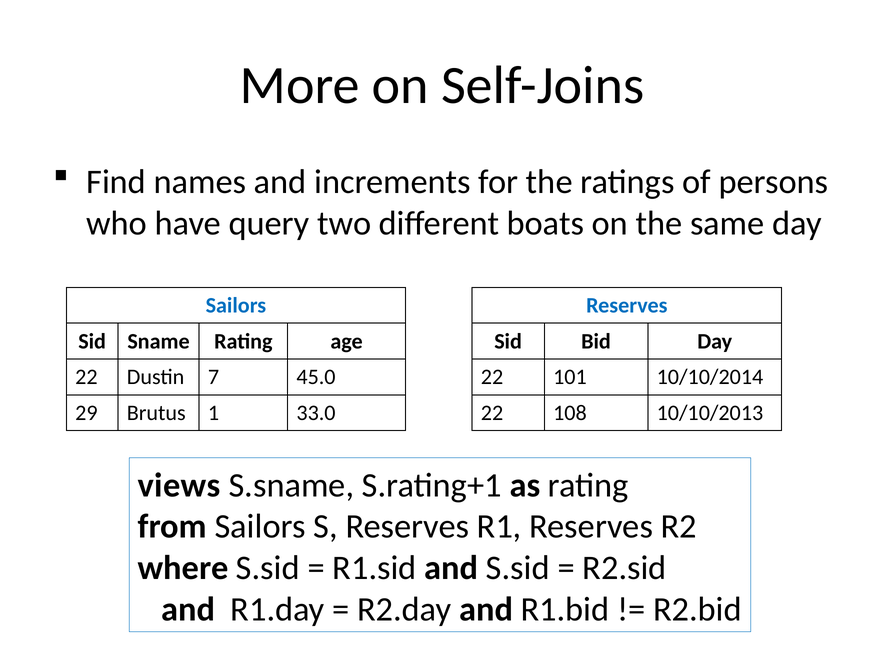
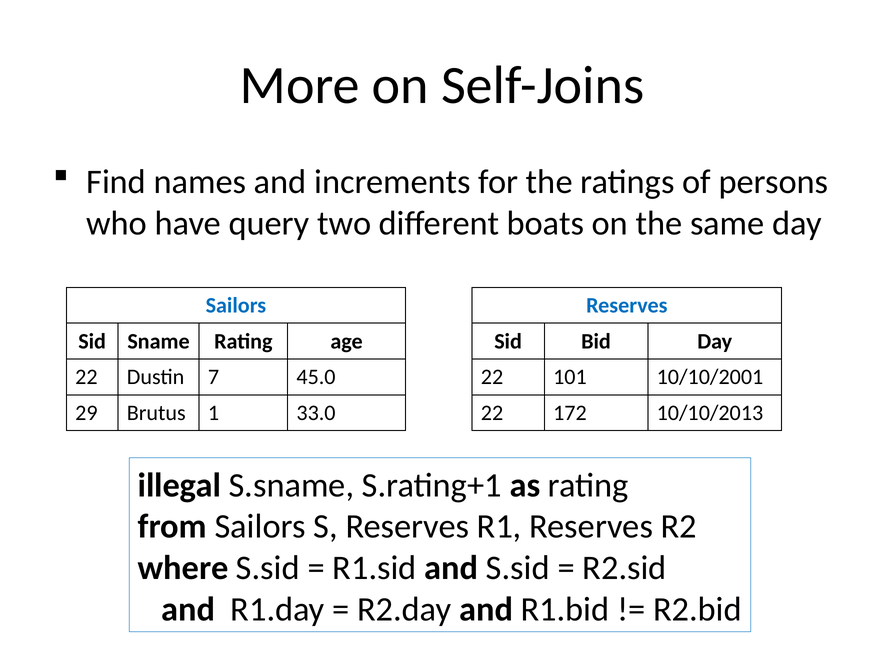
10/10/2014: 10/10/2014 -> 10/10/2001
108: 108 -> 172
views: views -> illegal
